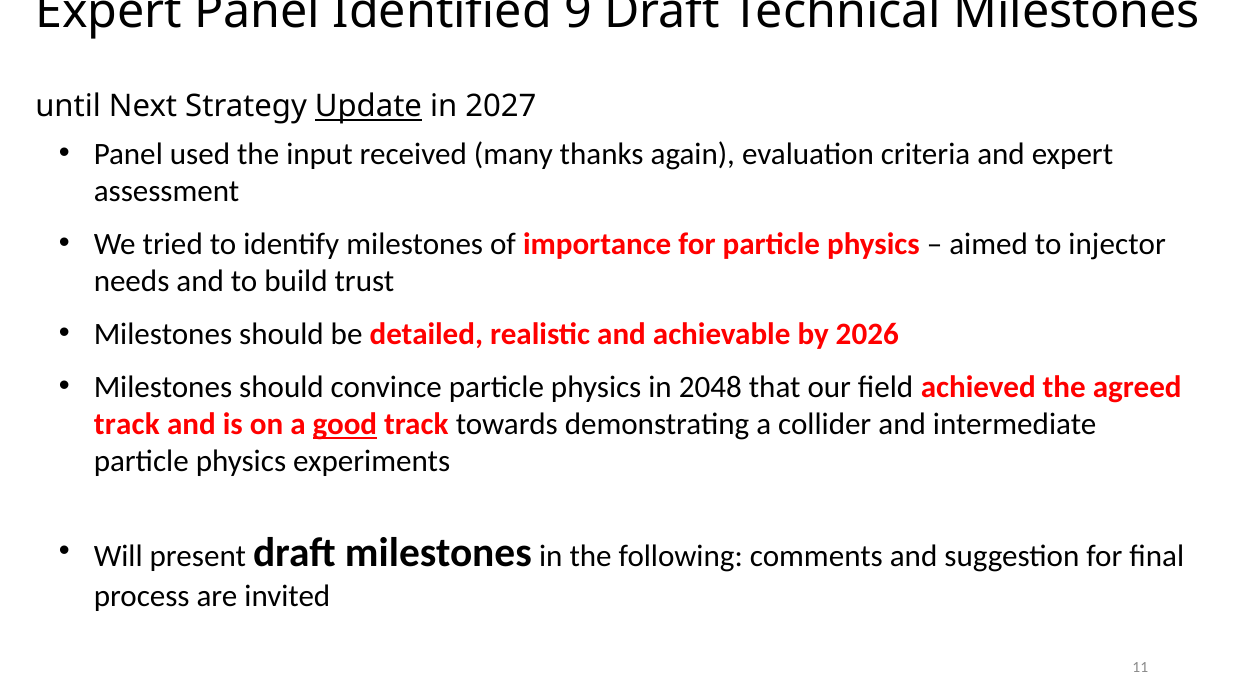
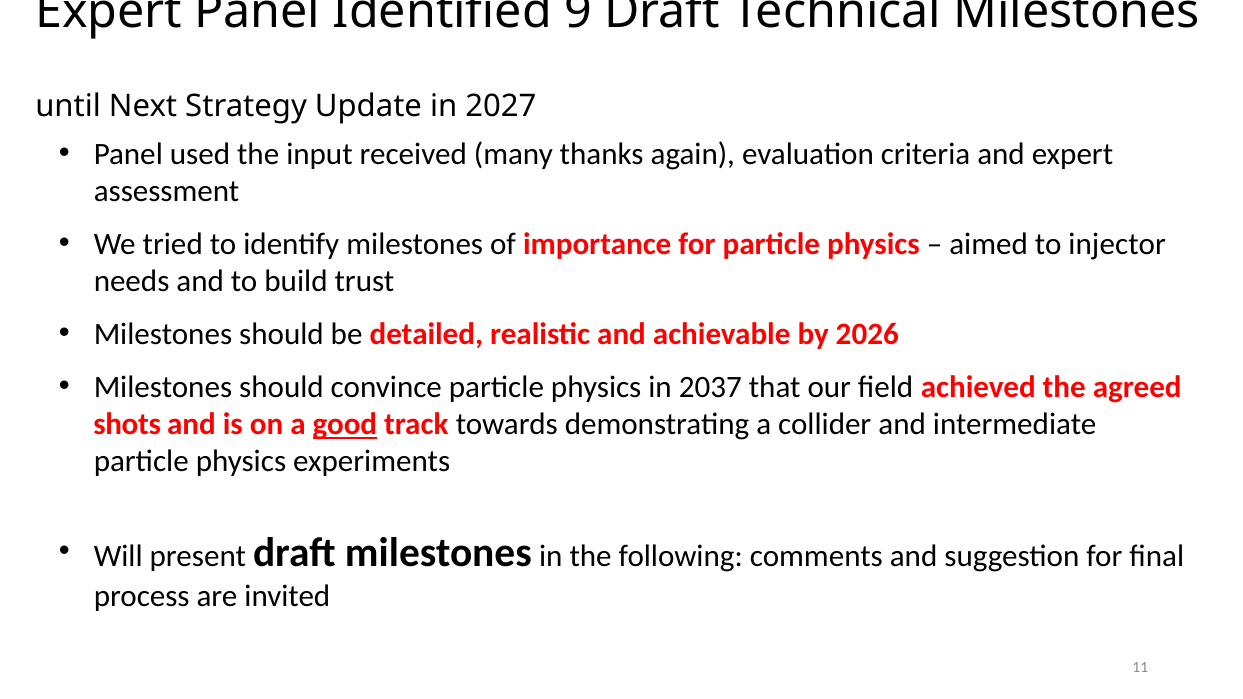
Update underline: present -> none
2048: 2048 -> 2037
track at (127, 424): track -> shots
